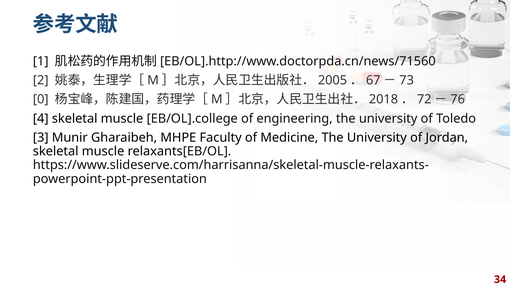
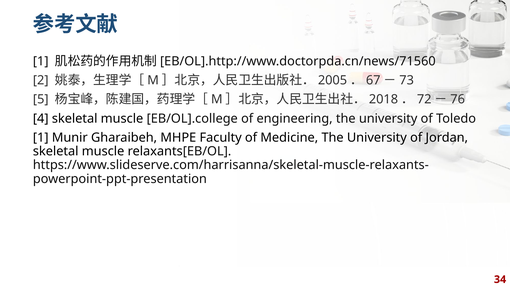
0: 0 -> 5
3 at (41, 138): 3 -> 1
